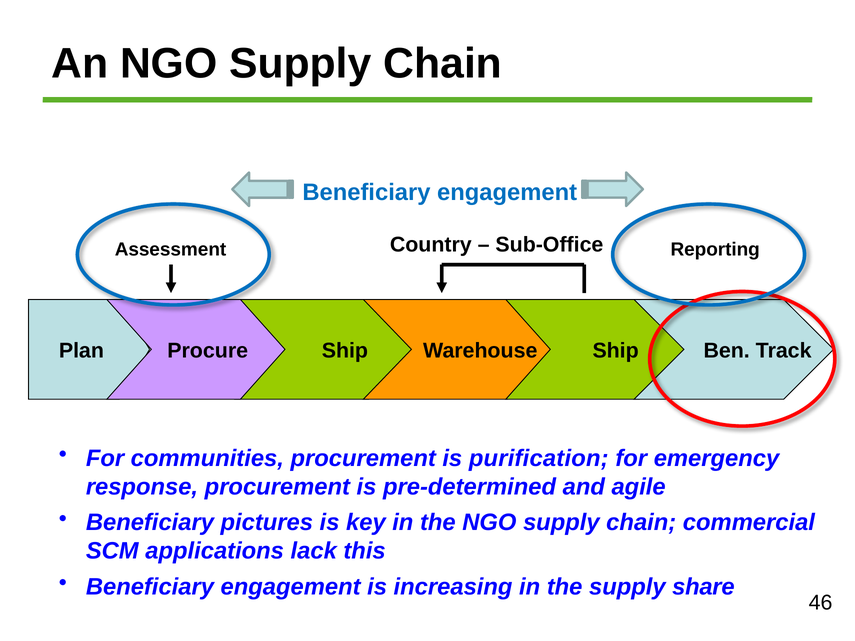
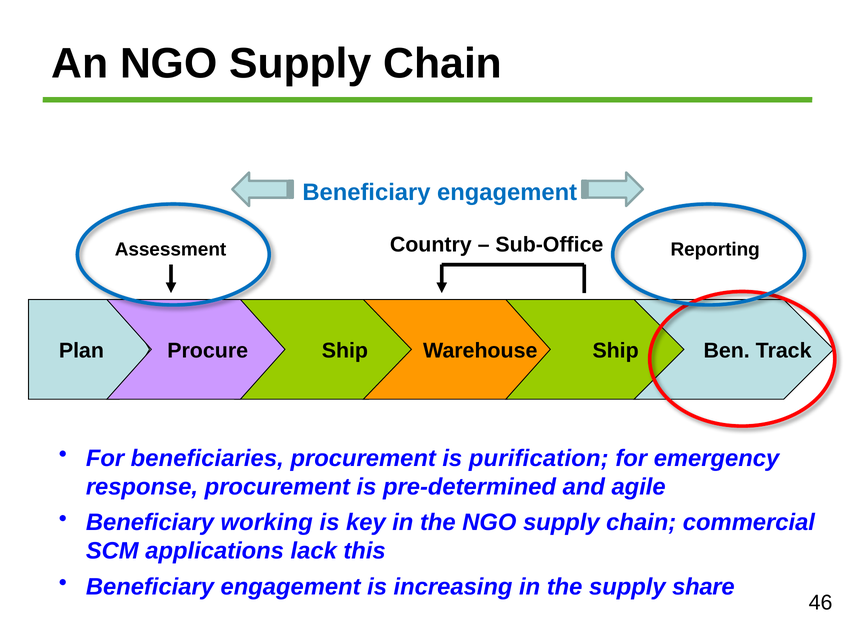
communities: communities -> beneficiaries
pictures: pictures -> working
